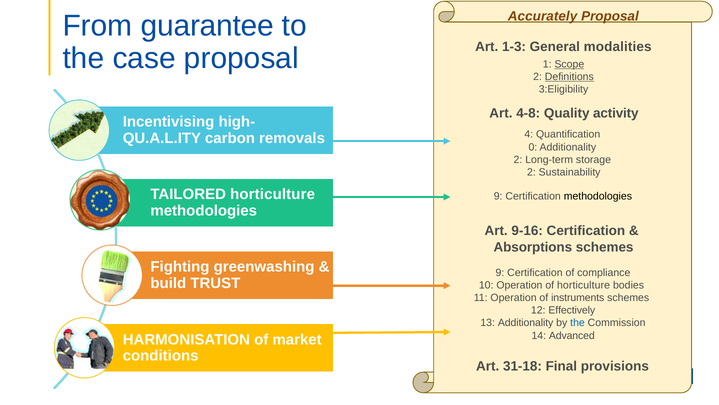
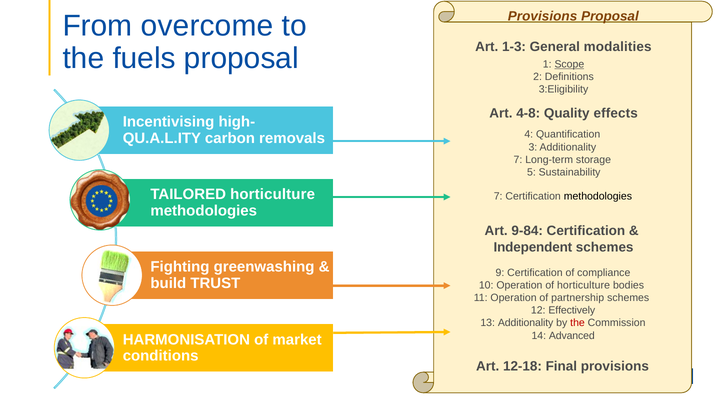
Accurately at (543, 16): Accurately -> Provisions
guarantee: guarantee -> overcome
case: case -> fuels
Definitions underline: present -> none
activity: activity -> effects
0: 0 -> 3
2 at (518, 159): 2 -> 7
2 at (531, 172): 2 -> 5
9 at (498, 196): 9 -> 7
9-16: 9-16 -> 9-84
Absorptions: Absorptions -> Independent
instruments: instruments -> partnership
the at (578, 323) colour: blue -> red
31-18: 31-18 -> 12-18
